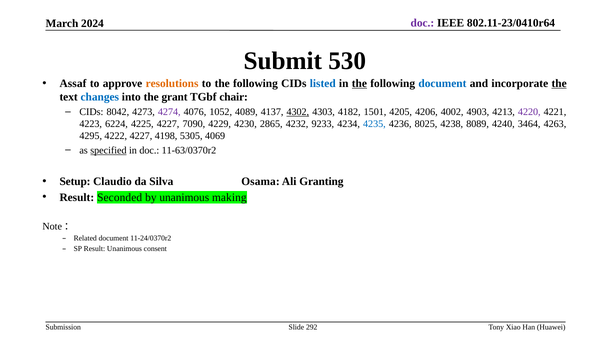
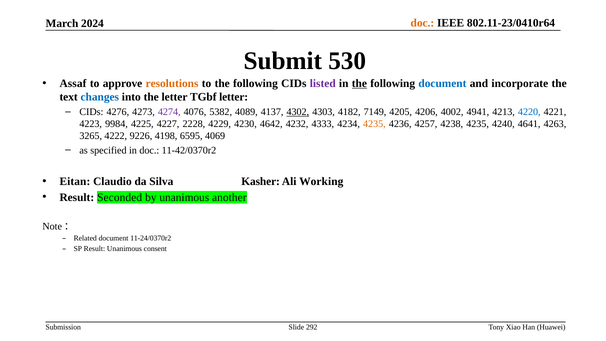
doc at (422, 23) colour: purple -> orange
listed colour: blue -> purple
the at (559, 83) underline: present -> none
the grant: grant -> letter
TGbf chair: chair -> letter
8042: 8042 -> 4276
1052: 1052 -> 5382
1501: 1501 -> 7149
4903: 4903 -> 4941
4220 colour: purple -> blue
6224: 6224 -> 9984
7090: 7090 -> 2228
2865: 2865 -> 4642
9233: 9233 -> 4333
4235 at (374, 124) colour: blue -> orange
8025: 8025 -> 4257
4238 8089: 8089 -> 4235
3464: 3464 -> 4641
4295: 4295 -> 3265
4222 4227: 4227 -> 9226
5305: 5305 -> 6595
specified underline: present -> none
11-63/0370r2: 11-63/0370r2 -> 11-42/0370r2
Setup: Setup -> Eitan
Osama: Osama -> Kasher
Granting: Granting -> Working
making: making -> another
